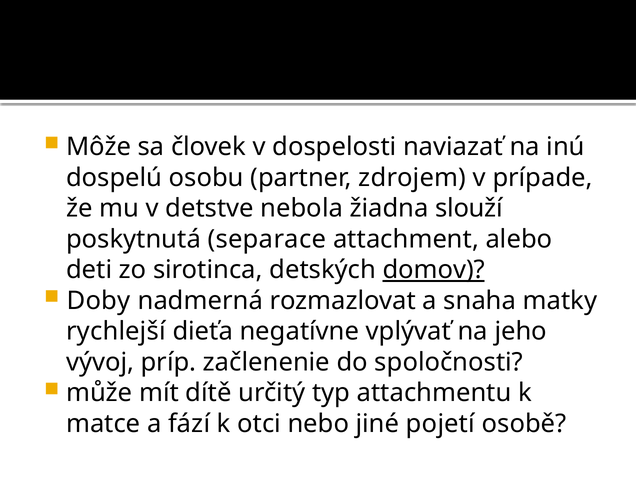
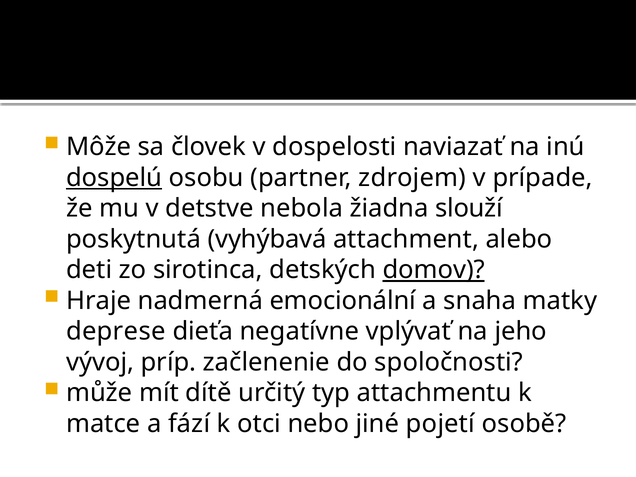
dospelú underline: none -> present
separace: separace -> vyhýbavá
Doby: Doby -> Hraje
rozmazlovat: rozmazlovat -> emocionální
rychlejší: rychlejší -> deprese
